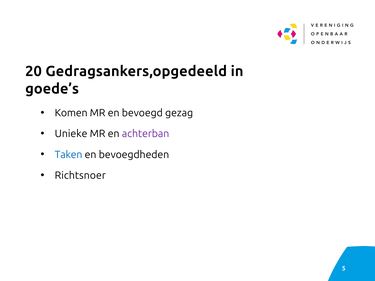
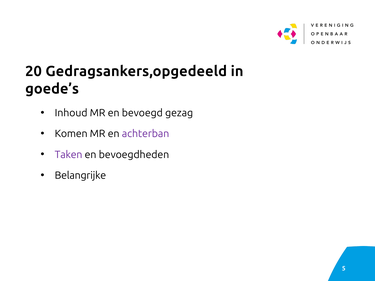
Komen: Komen -> Inhoud
Unieke: Unieke -> Komen
Taken colour: blue -> purple
Richtsnoer: Richtsnoer -> Belangrijke
